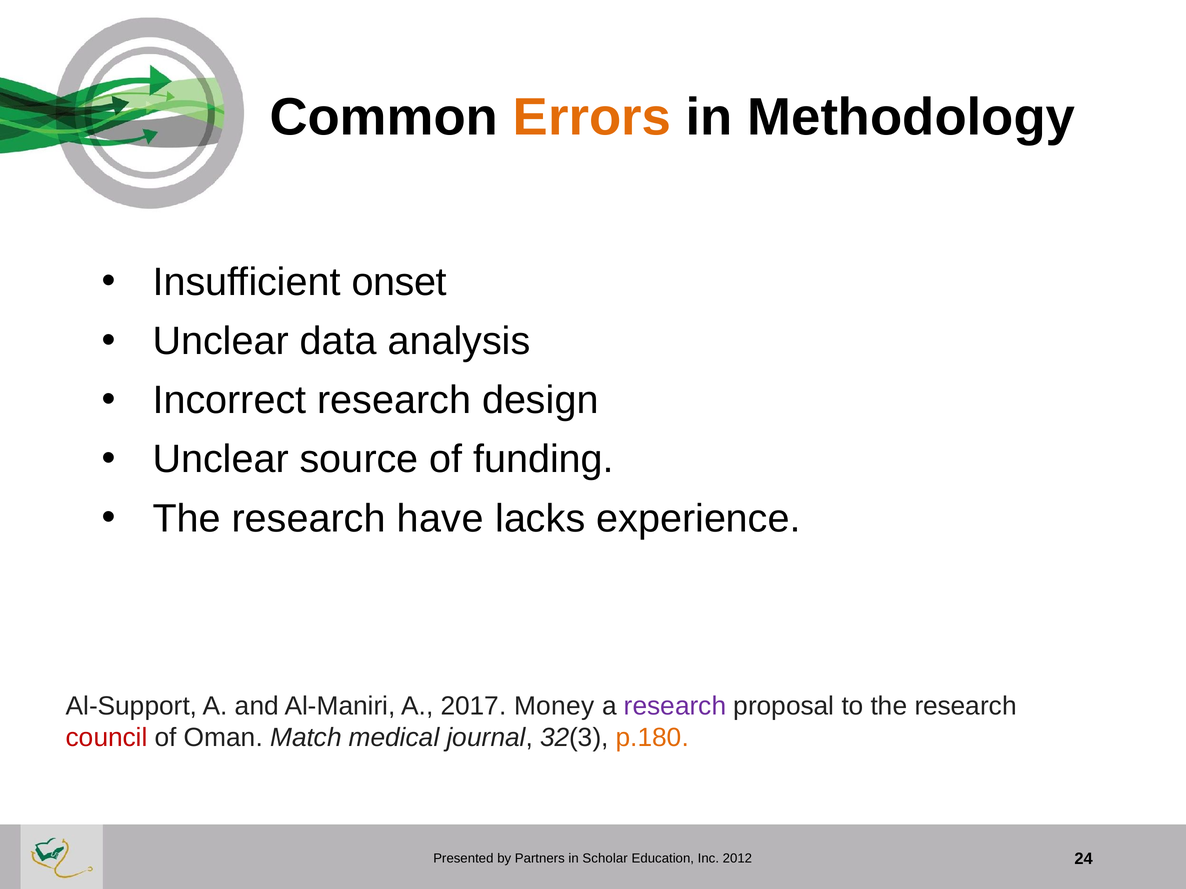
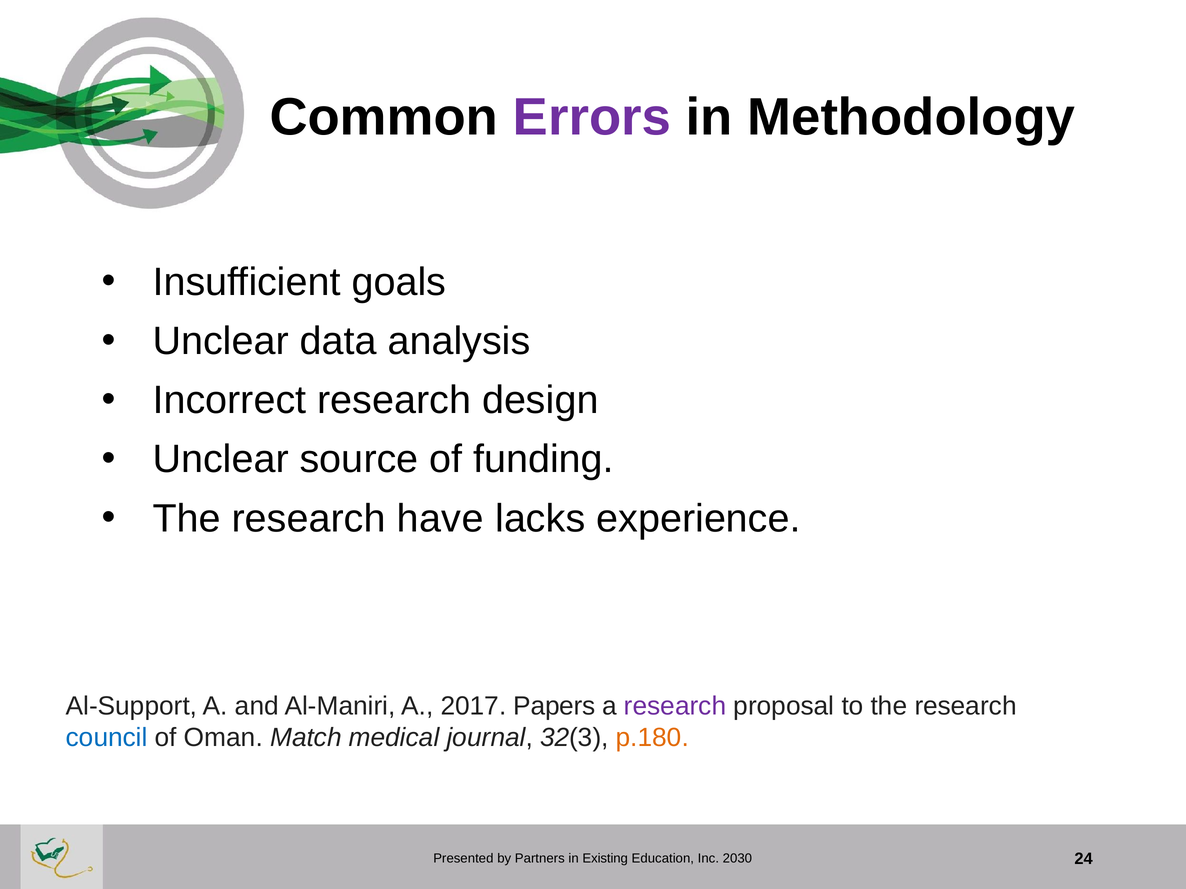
Errors colour: orange -> purple
onset: onset -> goals
Money: Money -> Papers
council colour: red -> blue
Scholar: Scholar -> Existing
2012: 2012 -> 2030
